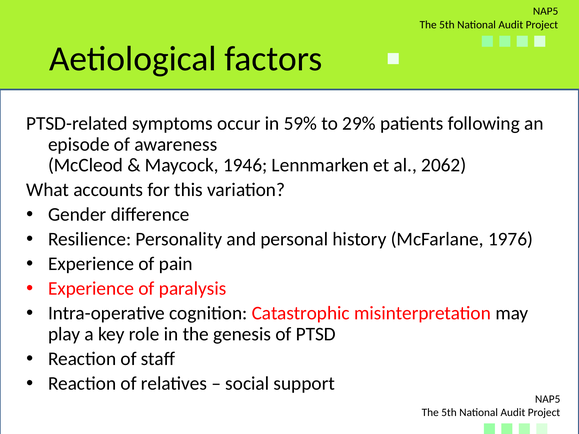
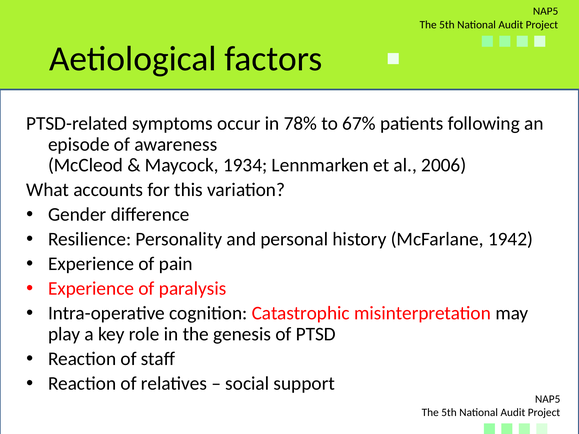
59%: 59% -> 78%
29%: 29% -> 67%
1946: 1946 -> 1934
2062: 2062 -> 2006
1976: 1976 -> 1942
